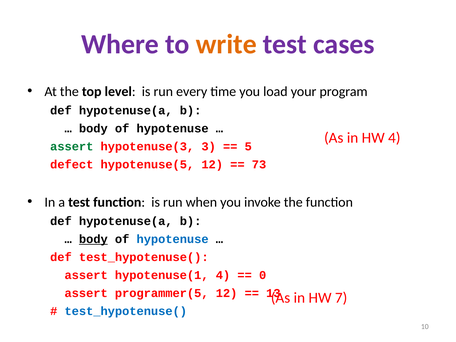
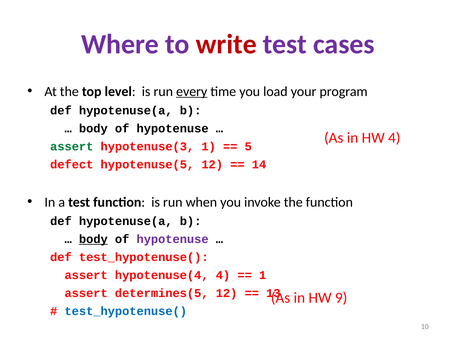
write colour: orange -> red
every underline: none -> present
hypotenuse(3 3: 3 -> 1
73: 73 -> 14
hypotenuse at (173, 239) colour: blue -> purple
hypotenuse(1: hypotenuse(1 -> hypotenuse(4
0 at (263, 275): 0 -> 1
programmer(5: programmer(5 -> determines(5
7: 7 -> 9
